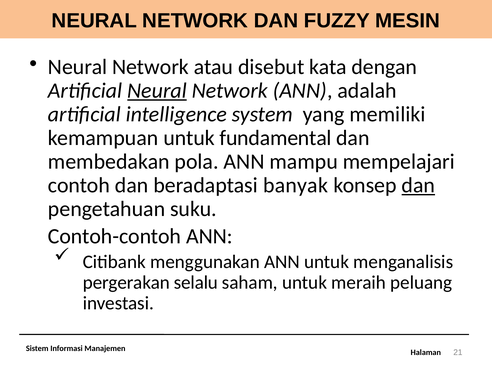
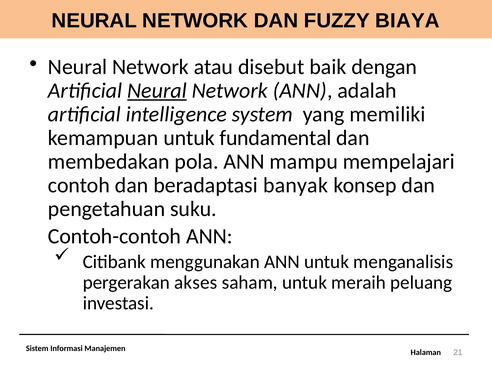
MESIN: MESIN -> BIAYA
kata: kata -> baik
dan at (418, 185) underline: present -> none
selalu: selalu -> akses
